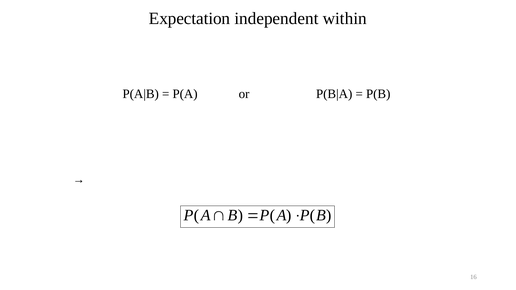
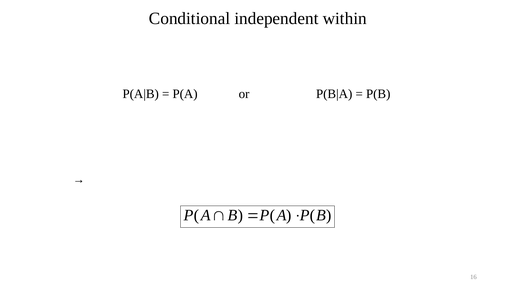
Expectation: Expectation -> Conditional
